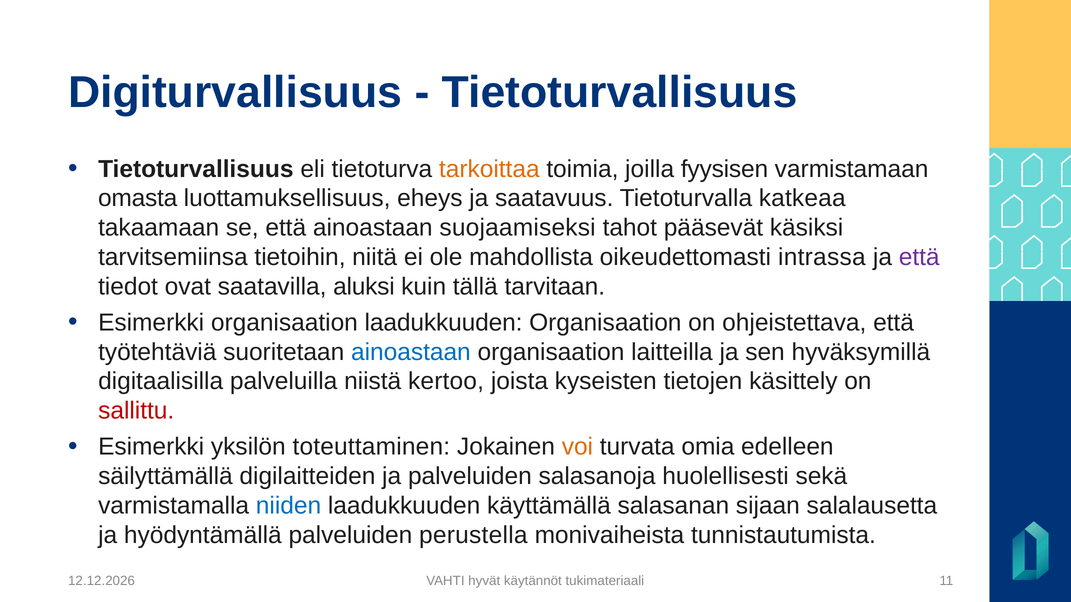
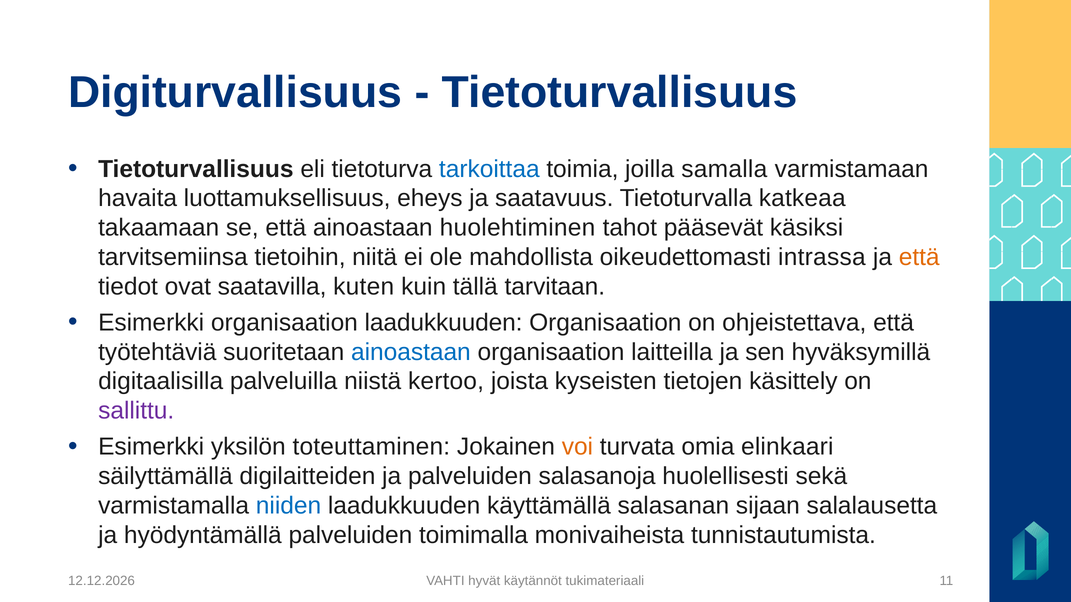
tarkoittaa colour: orange -> blue
fyysisen: fyysisen -> samalla
omasta: omasta -> havaita
suojaamiseksi: suojaamiseksi -> huolehtiminen
että at (919, 257) colour: purple -> orange
aluksi: aluksi -> kuten
sallittu colour: red -> purple
edelleen: edelleen -> elinkaari
perustella: perustella -> toimimalla
